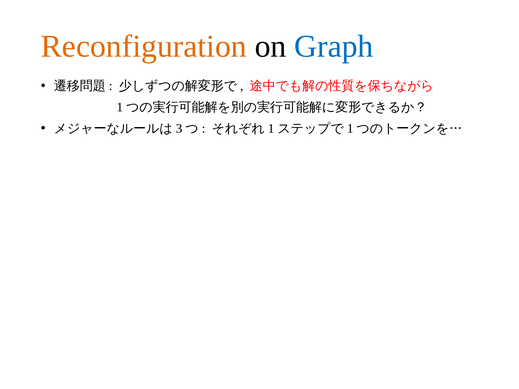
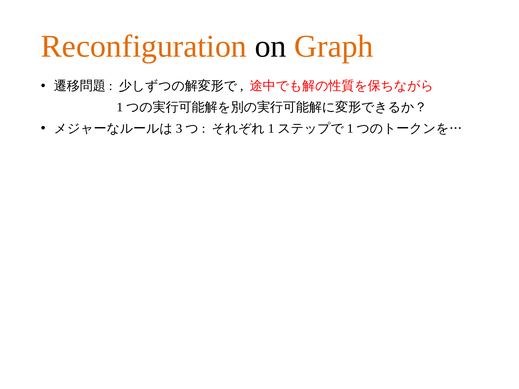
Graph colour: blue -> orange
